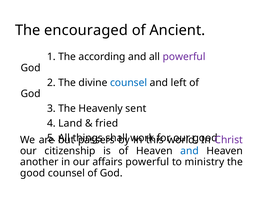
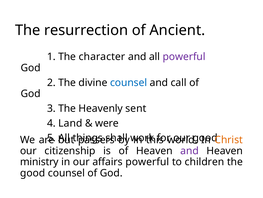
encouraged: encouraged -> resurrection
according: according -> character
left: left -> call
fried: fried -> were
Christ colour: purple -> orange
and at (190, 150) colour: blue -> purple
another: another -> ministry
ministry: ministry -> children
